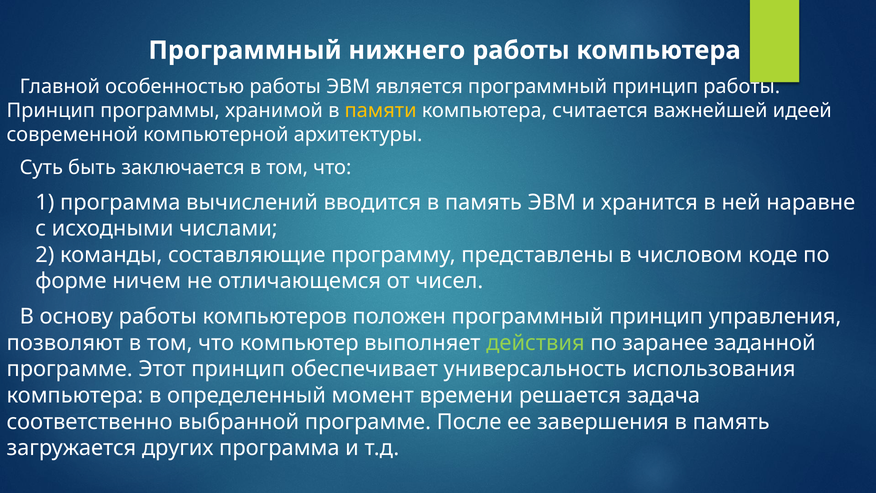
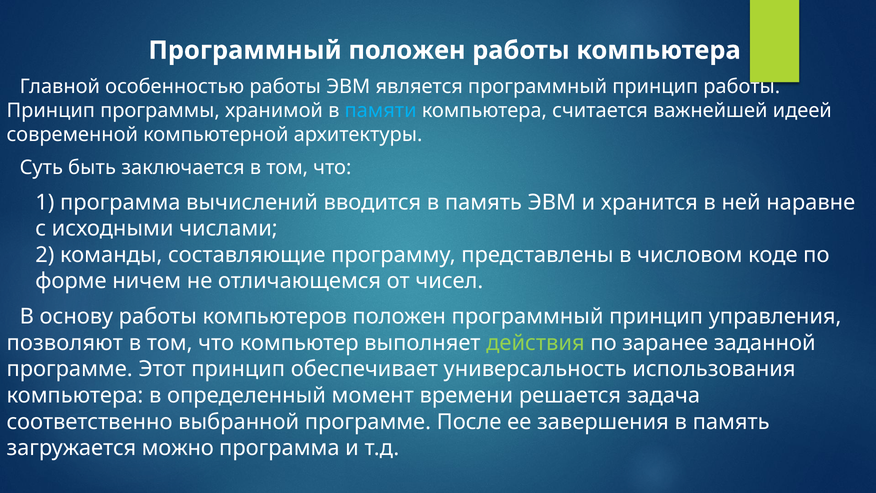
Программный нижнего: нижнего -> положен
памяти colour: yellow -> light blue
других: других -> можно
